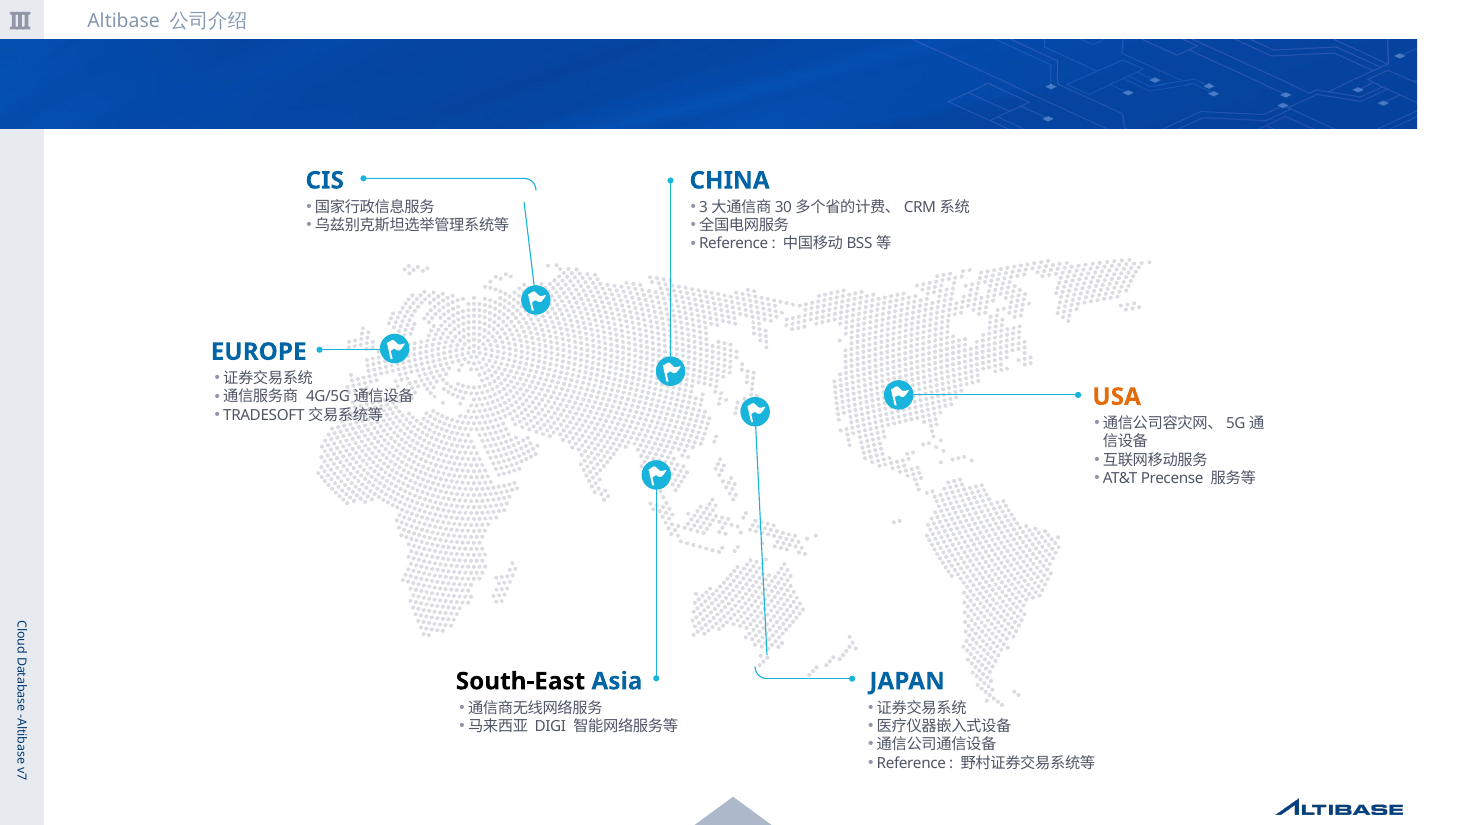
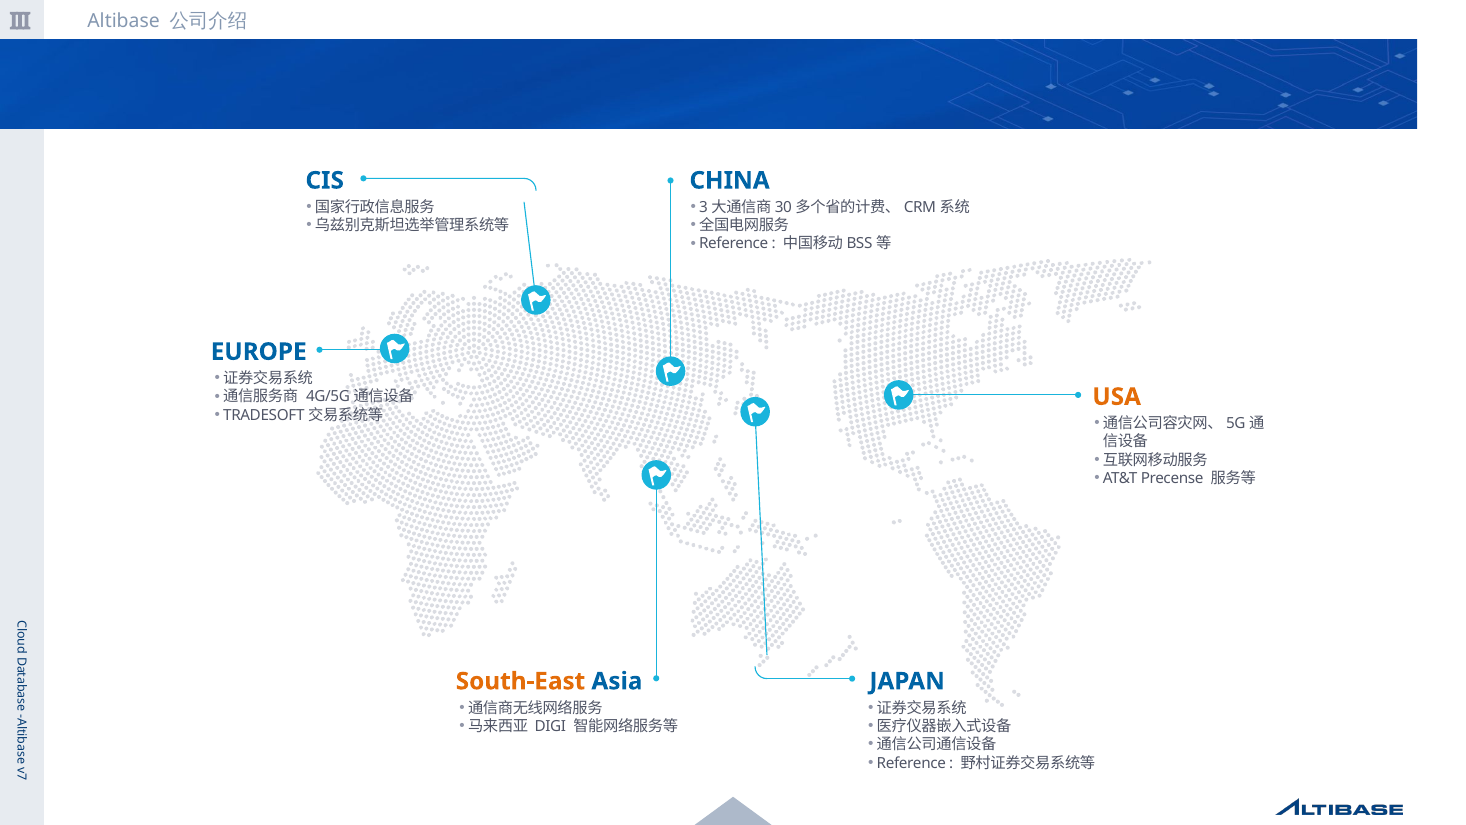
South-East colour: black -> orange
